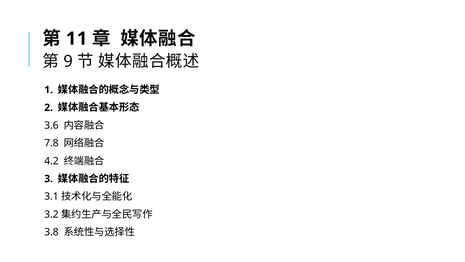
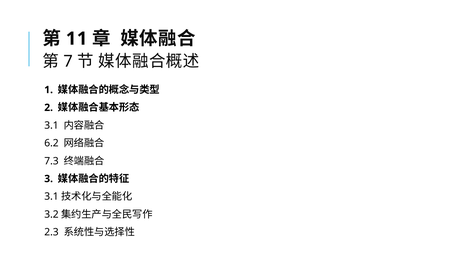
9: 9 -> 7
3.6 at (51, 125): 3.6 -> 3.1
7.8: 7.8 -> 6.2
4.2: 4.2 -> 7.3
3.8: 3.8 -> 2.3
